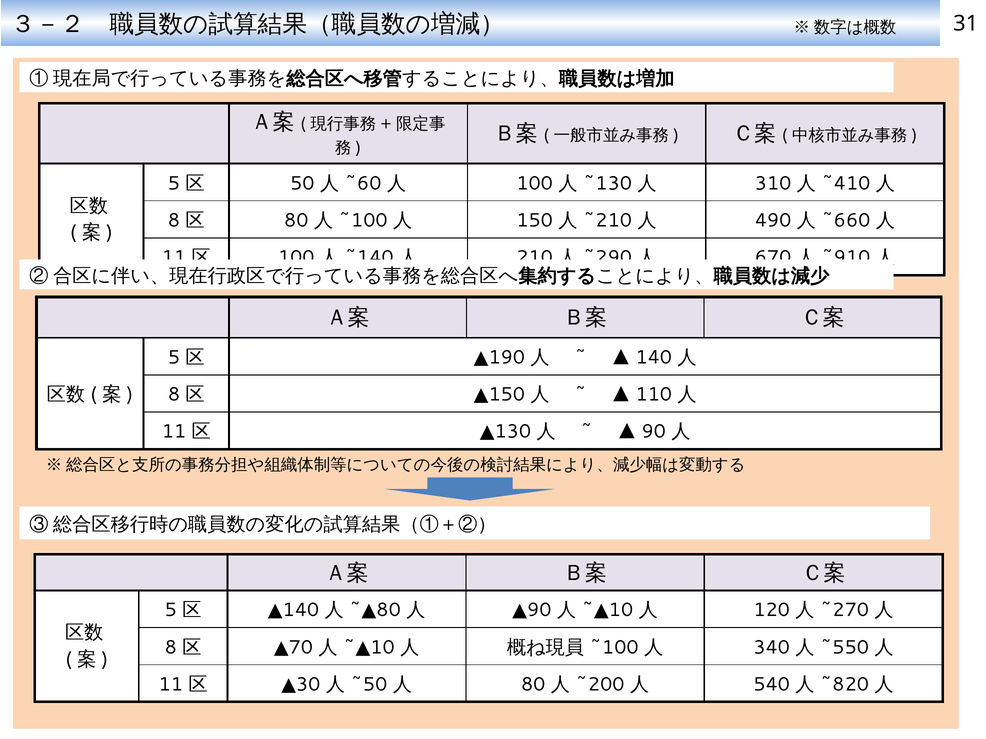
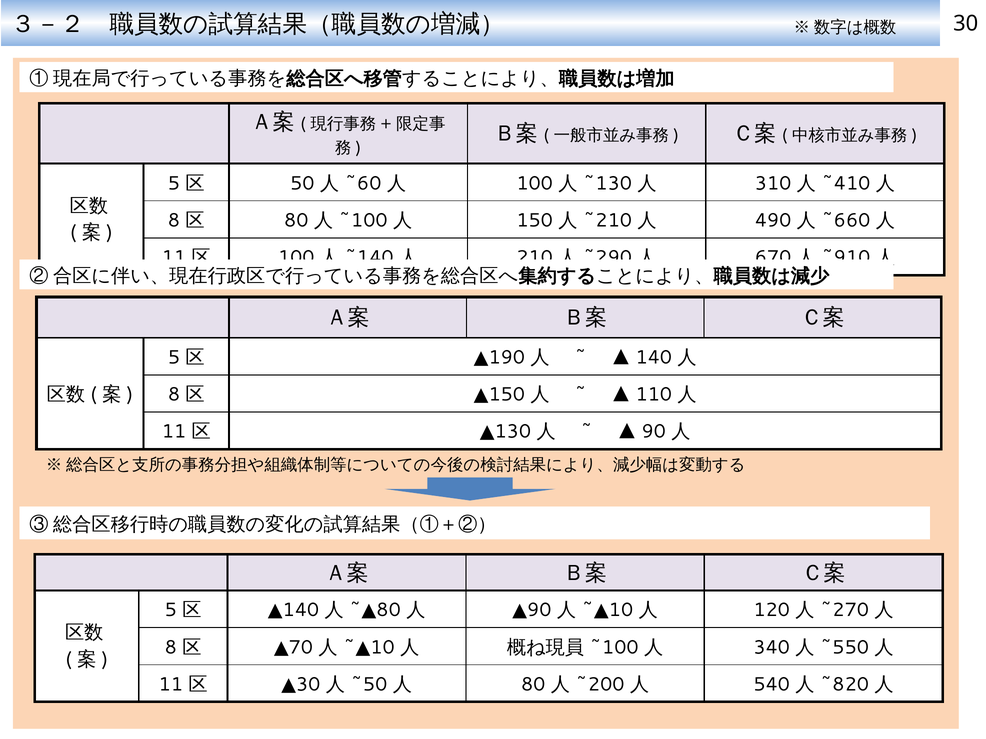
31: 31 -> 30
